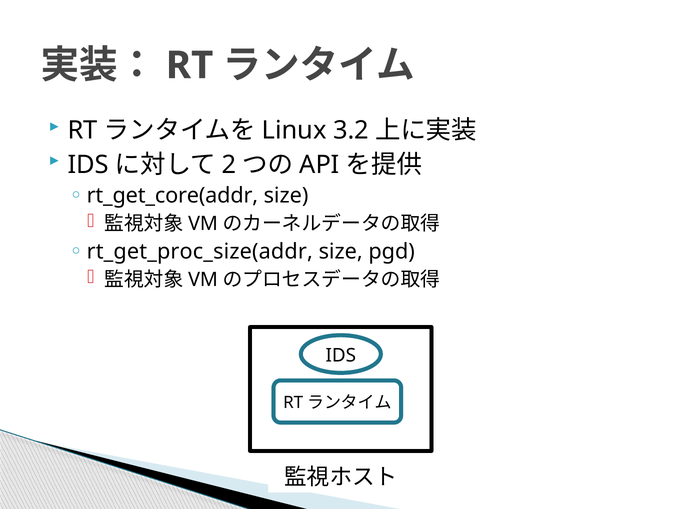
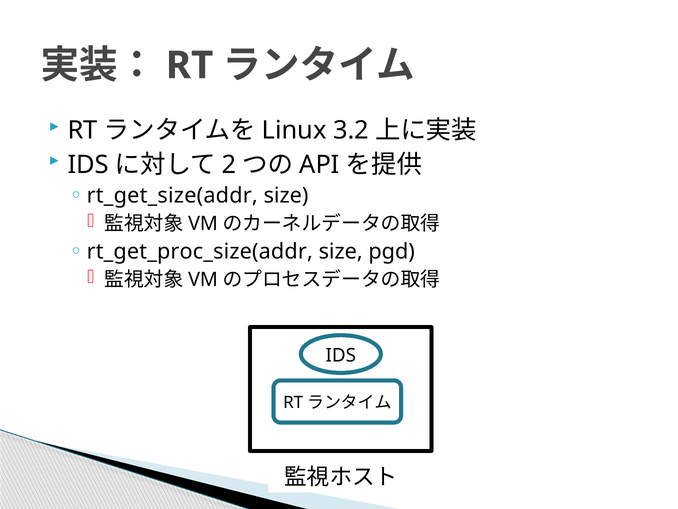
rt_get_core(addr: rt_get_core(addr -> rt_get_size(addr
